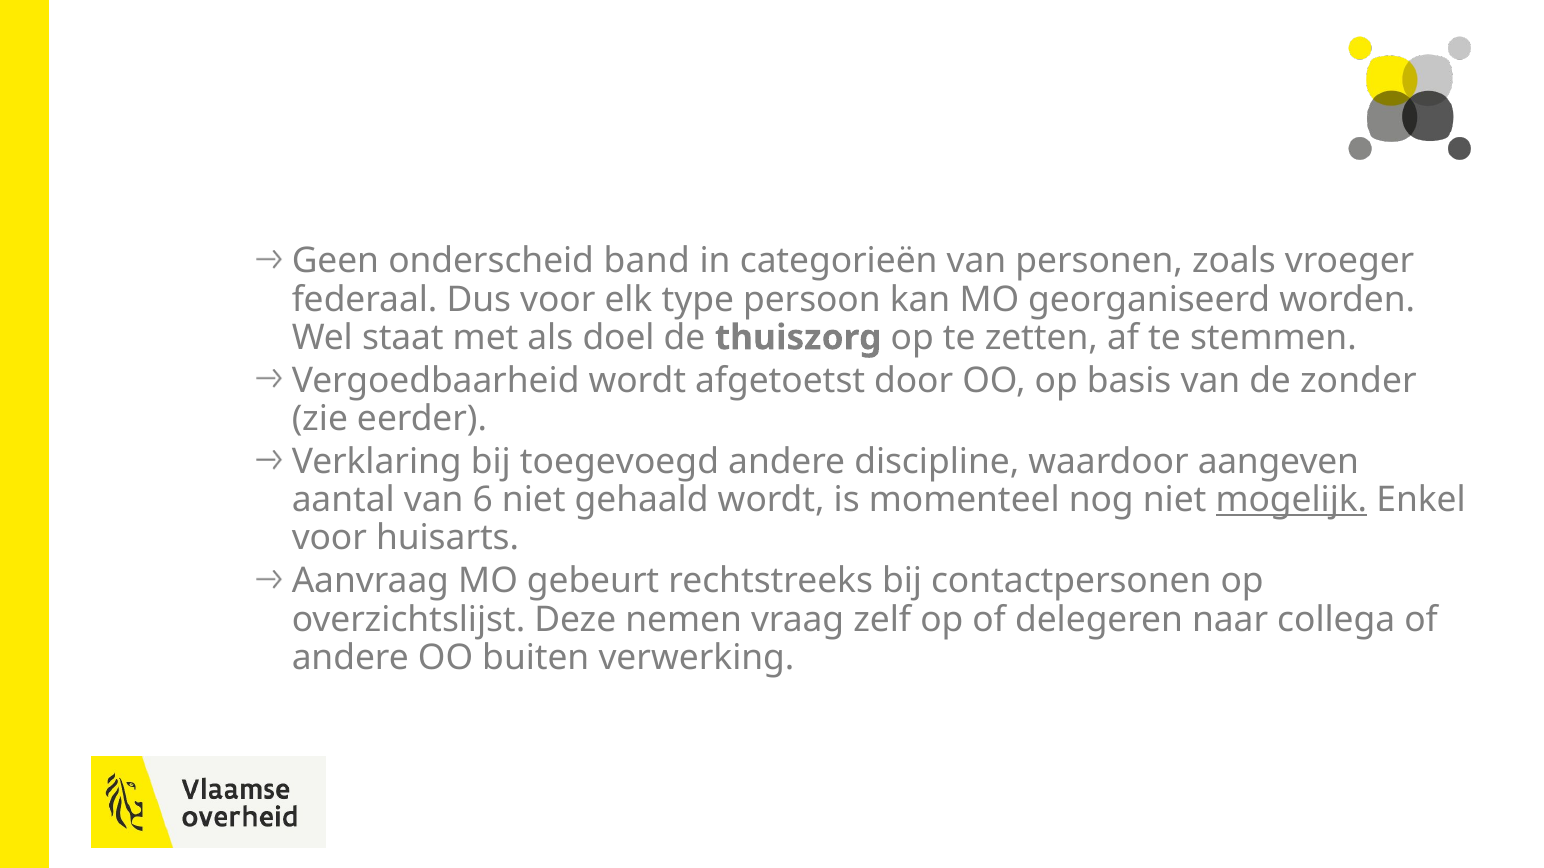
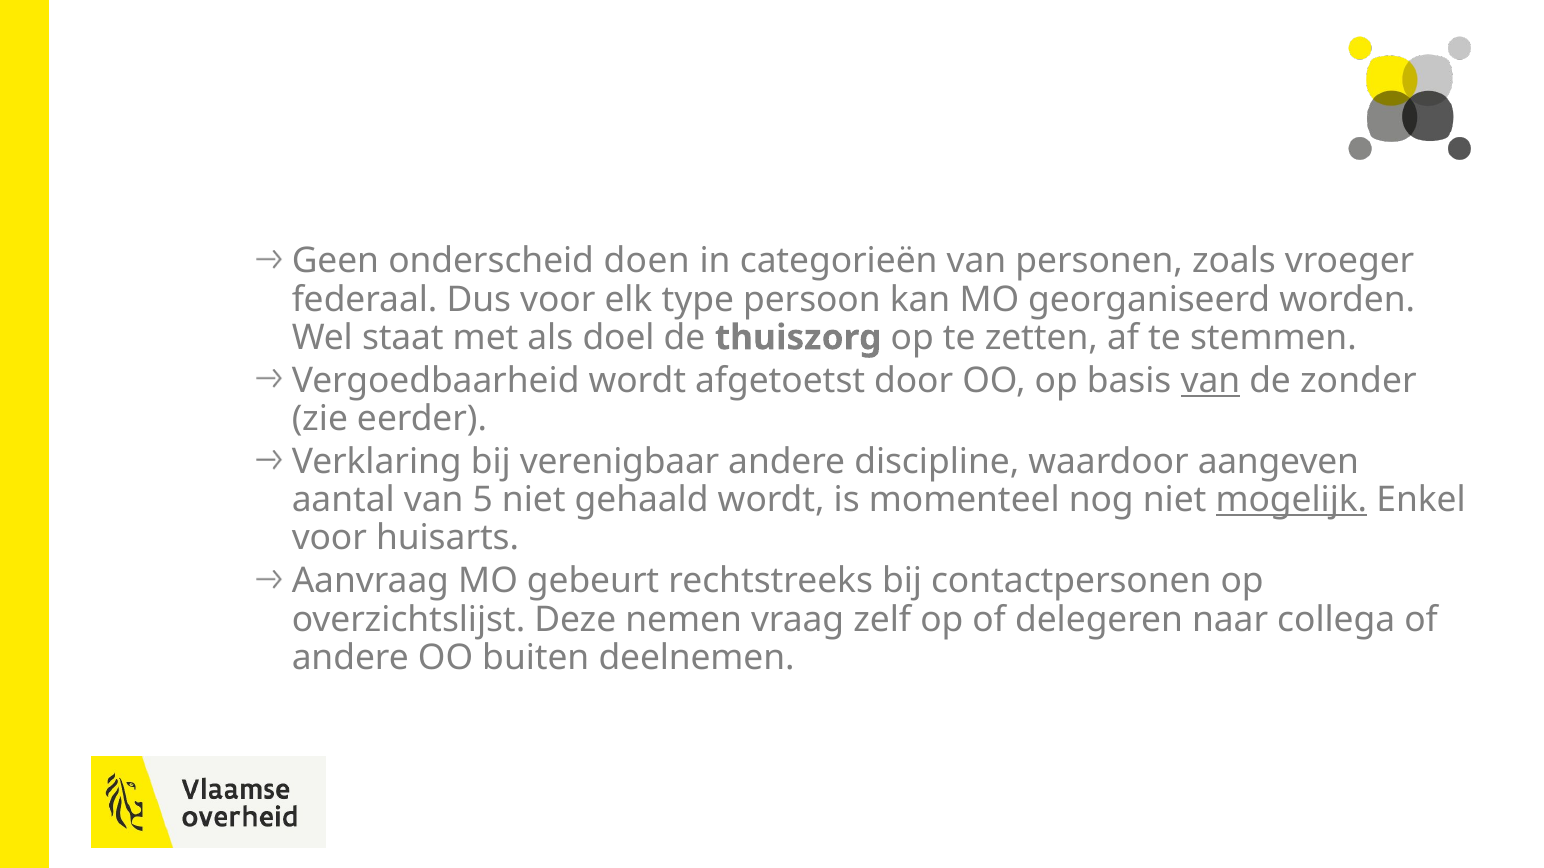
band: band -> doen
van at (1210, 381) underline: none -> present
toegevoegd: toegevoegd -> verenigbaar
6: 6 -> 5
verwerking: verwerking -> deelnemen
